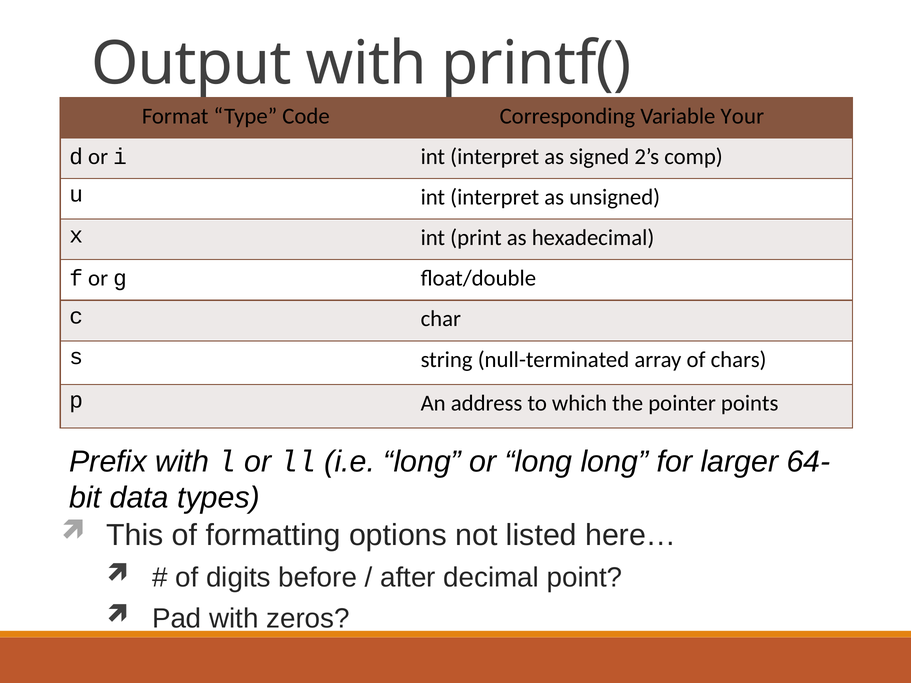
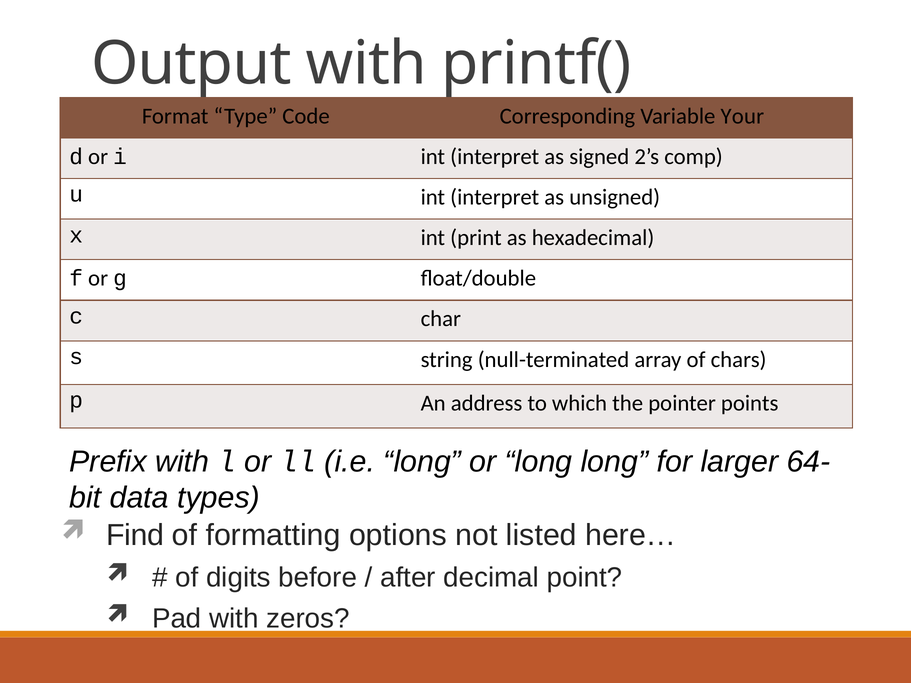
This: This -> Find
